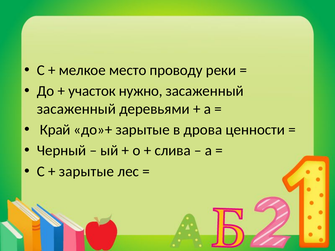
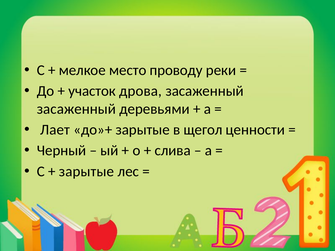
нужно: нужно -> дрова
Край: Край -> Лает
дрова: дрова -> щегол
